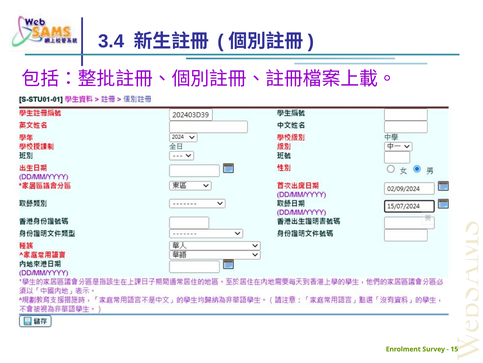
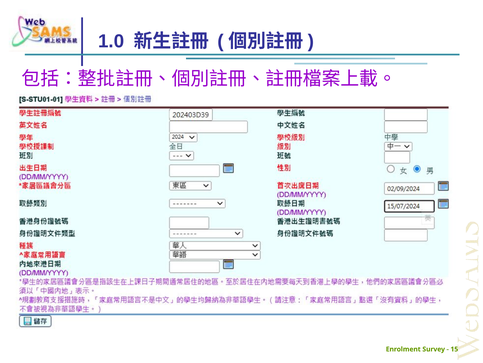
3.4: 3.4 -> 1.0
